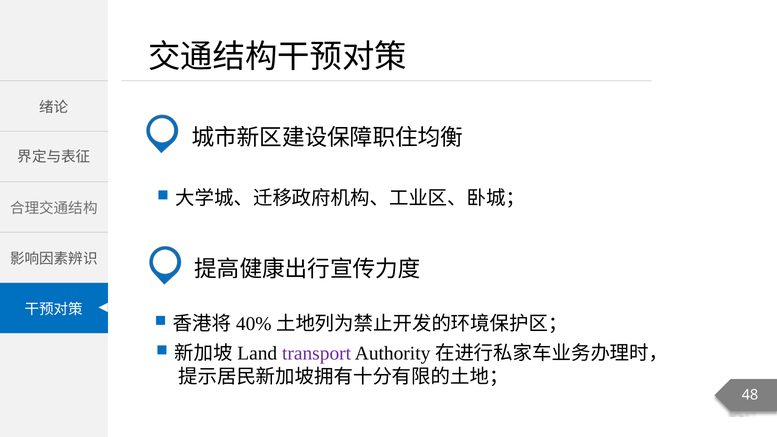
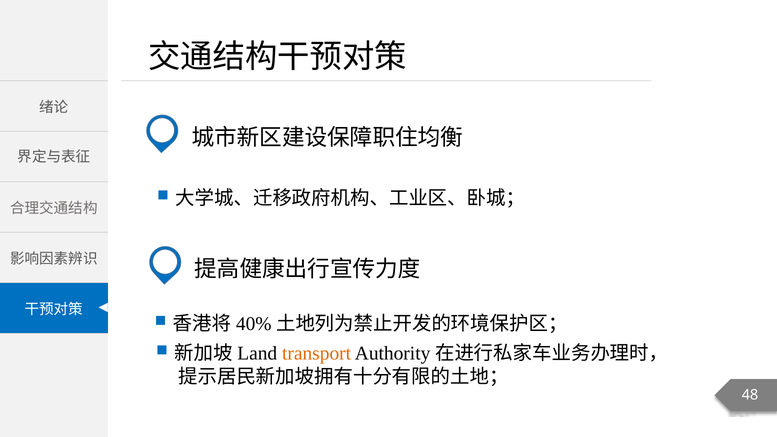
transport colour: purple -> orange
